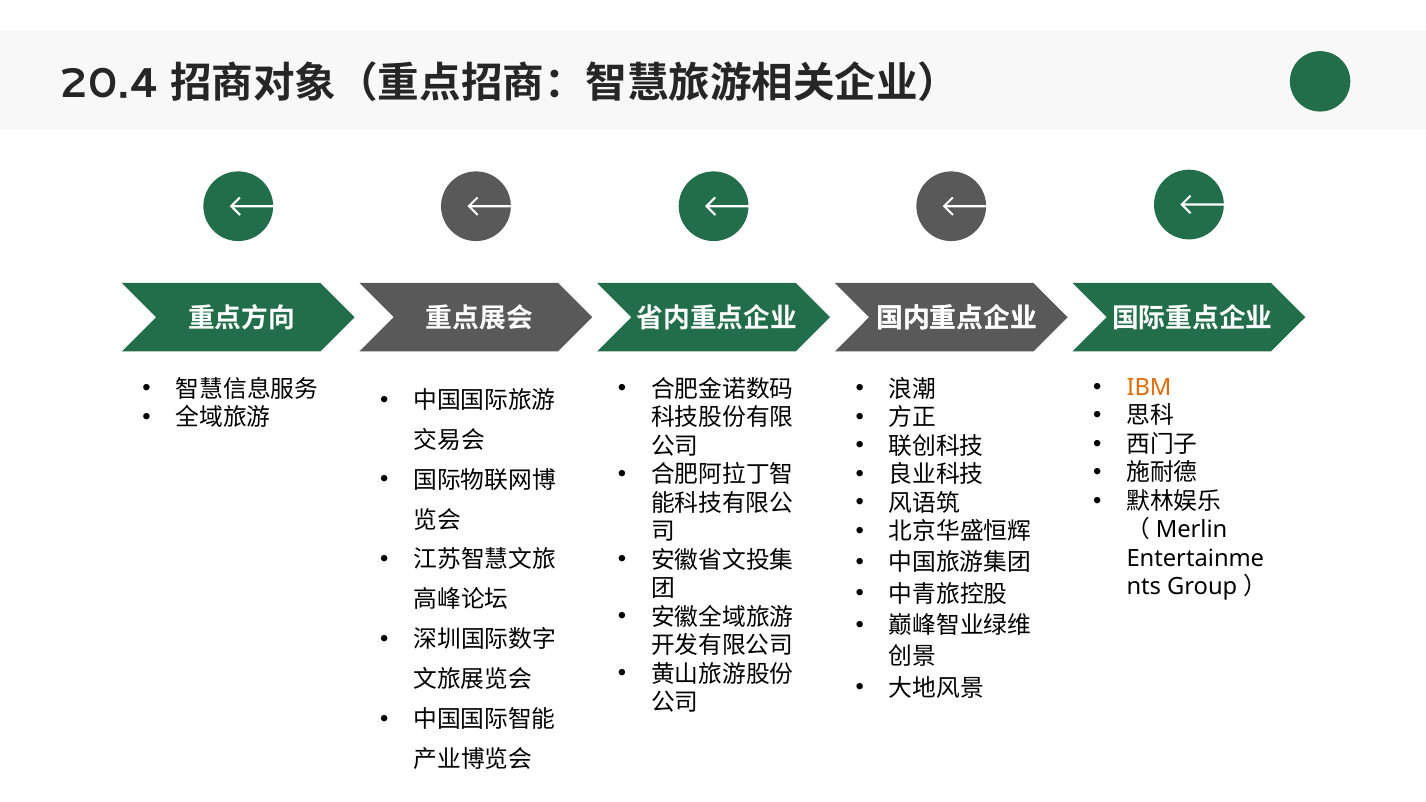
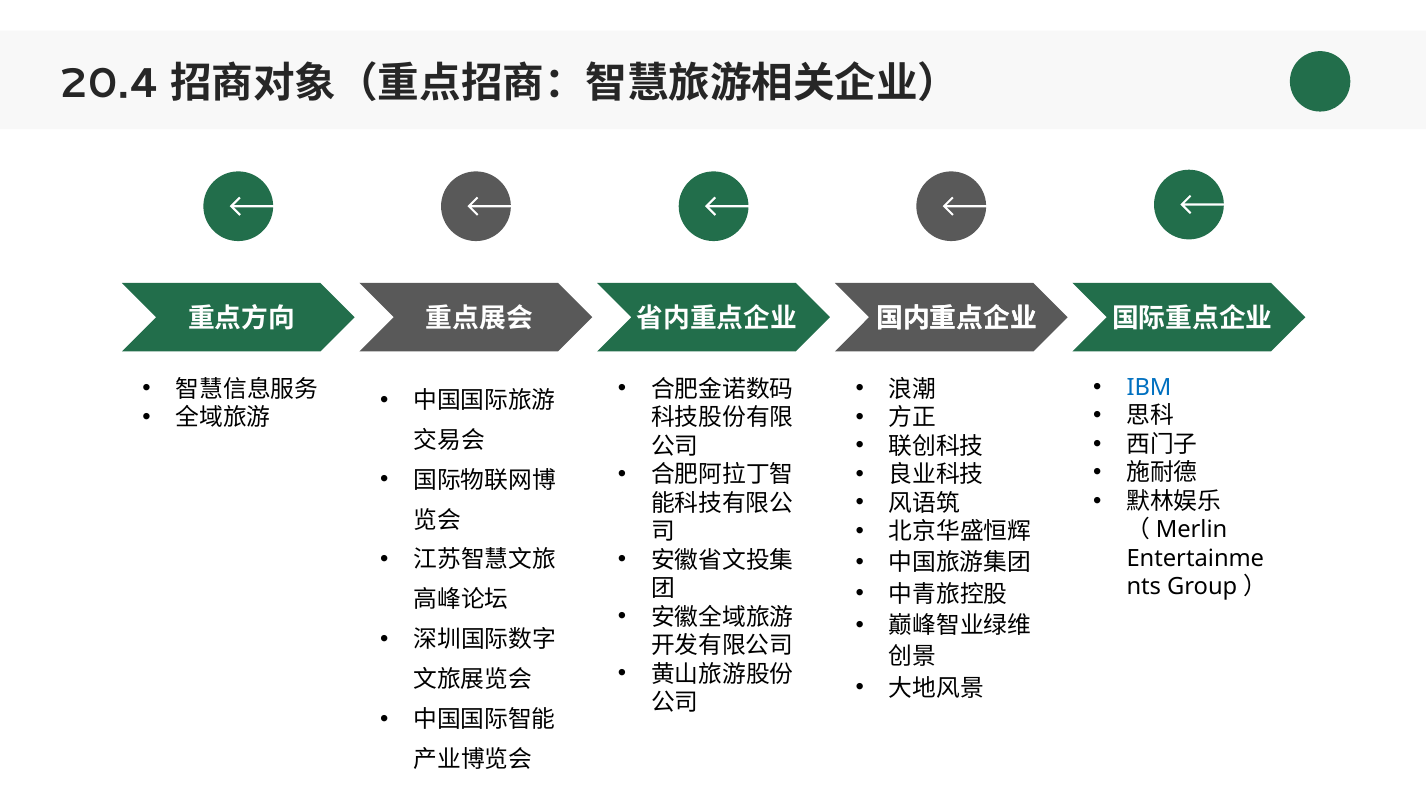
IBM colour: orange -> blue
